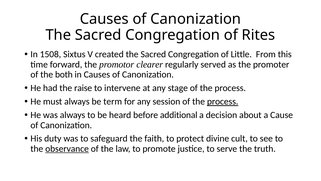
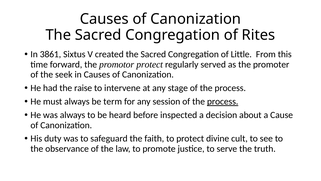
1508: 1508 -> 3861
promotor clearer: clearer -> protect
both: both -> seek
additional: additional -> inspected
observance underline: present -> none
